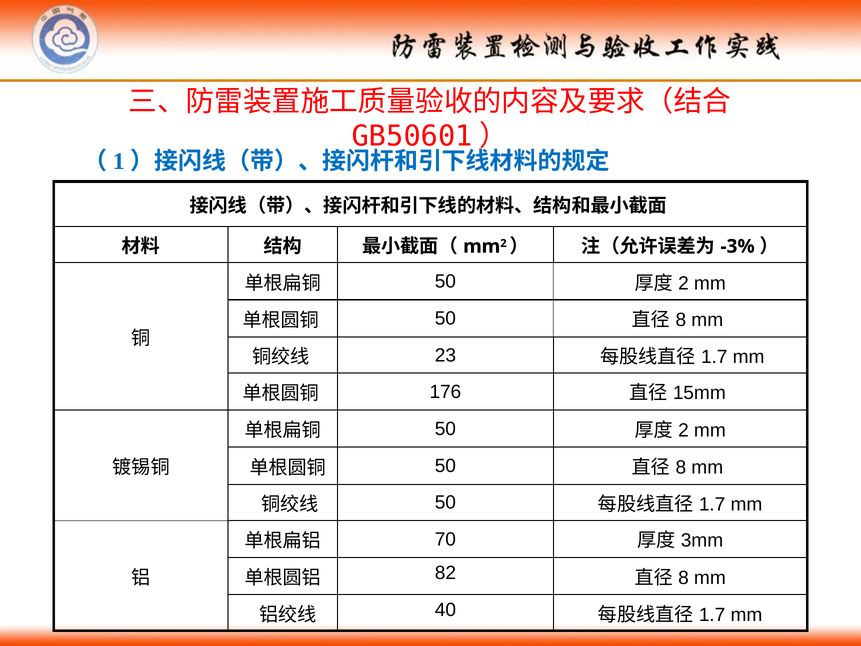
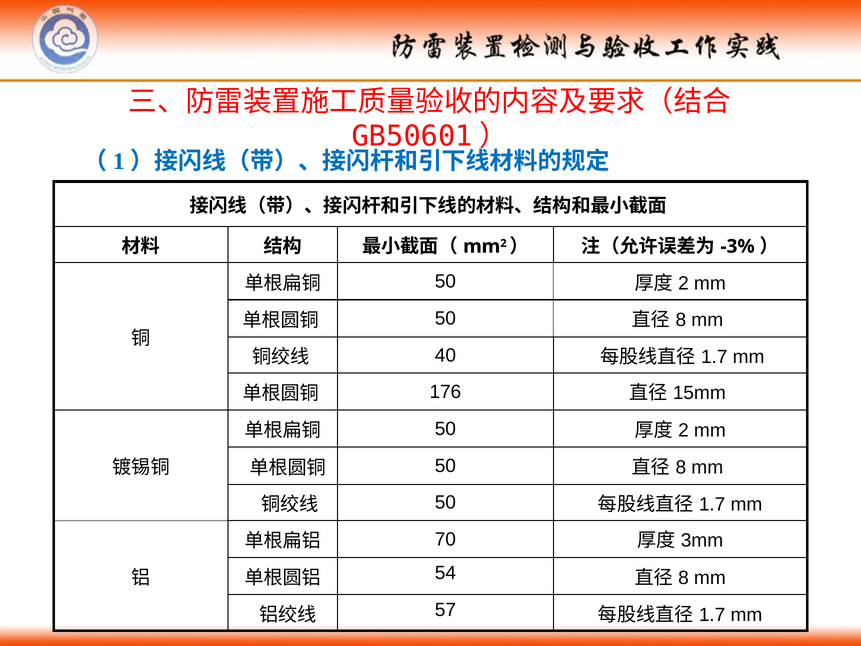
23: 23 -> 40
82: 82 -> 54
40: 40 -> 57
